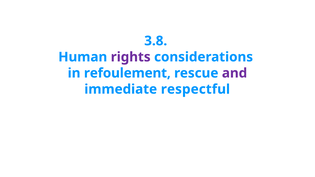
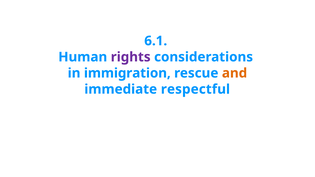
3.8: 3.8 -> 6.1
refoulement: refoulement -> immigration
and colour: purple -> orange
